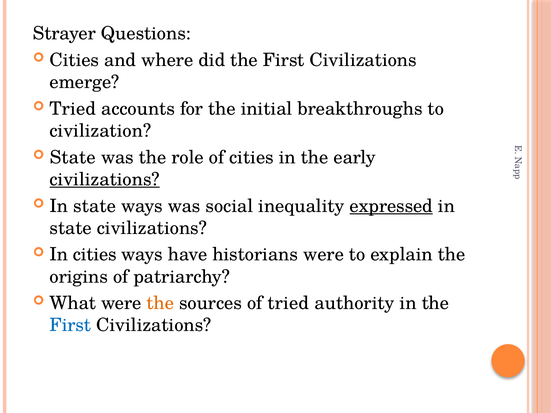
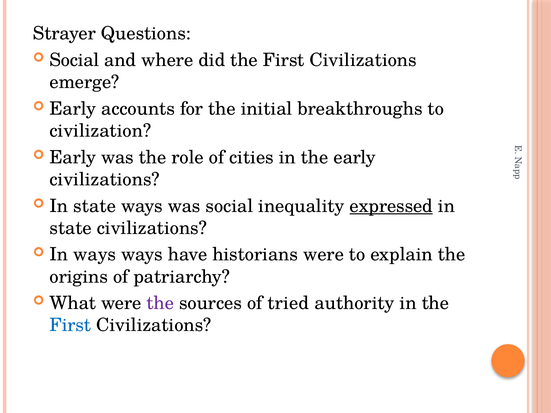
Cities at (74, 60): Cities -> Social
Tried at (73, 109): Tried -> Early
State at (73, 157): State -> Early
civilizations at (105, 179) underline: present -> none
In cities: cities -> ways
the at (160, 303) colour: orange -> purple
